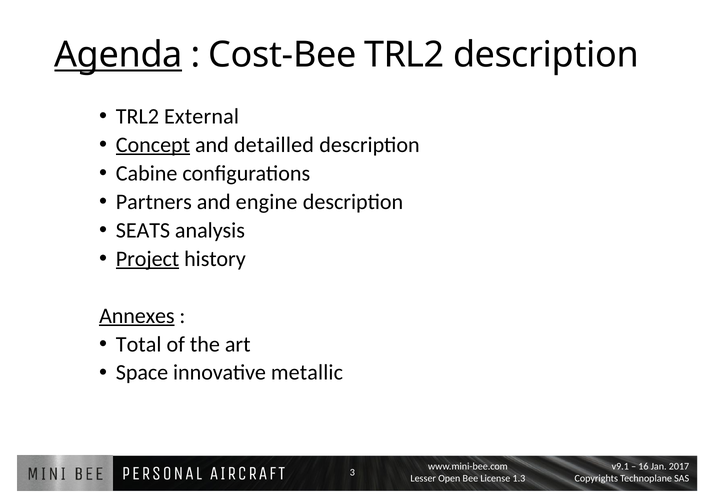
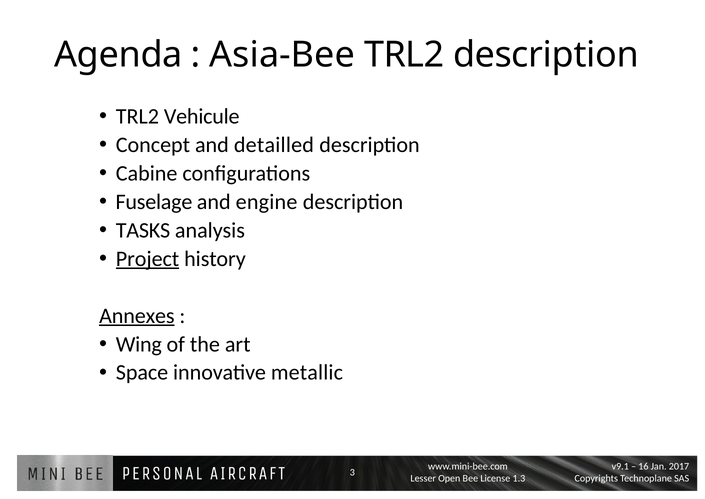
Agenda underline: present -> none
Cost-Bee: Cost-Bee -> Asia-Bee
External: External -> Vehicule
Concept underline: present -> none
Partners: Partners -> Fuselage
SEATS: SEATS -> TASKS
Total: Total -> Wing
